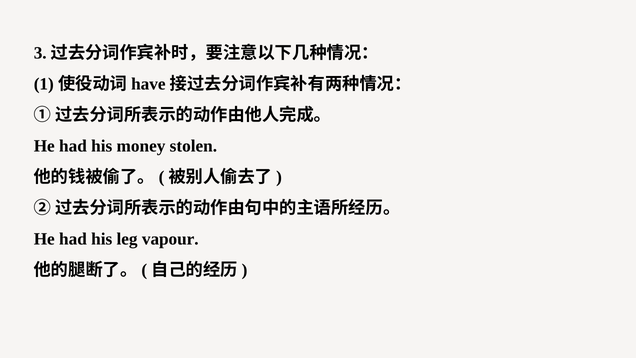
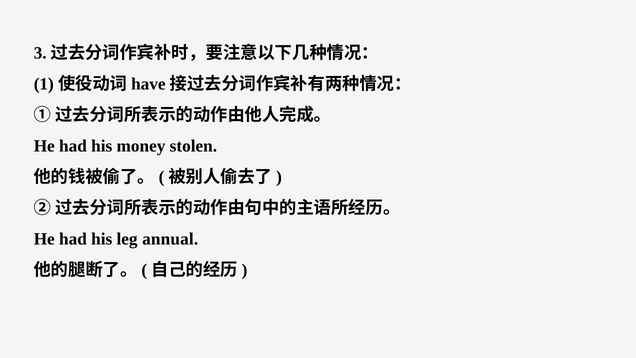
vapour: vapour -> annual
